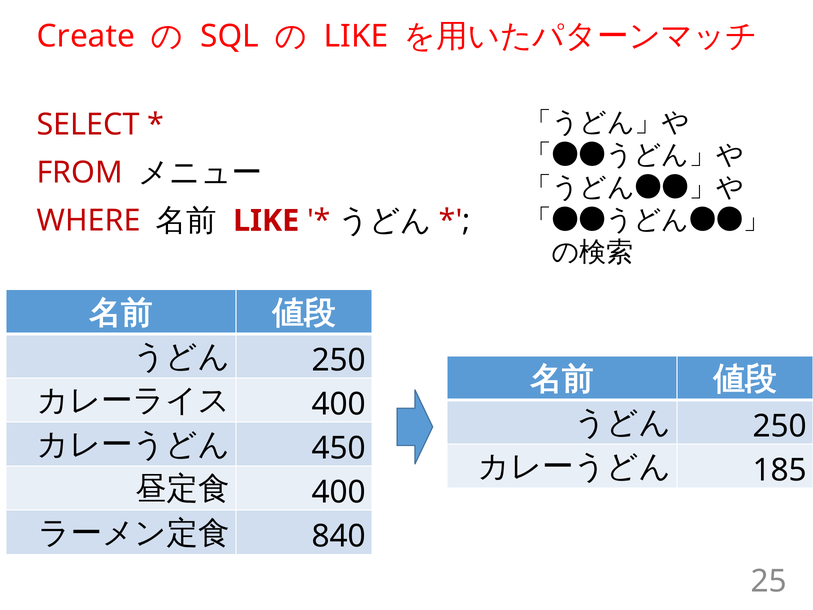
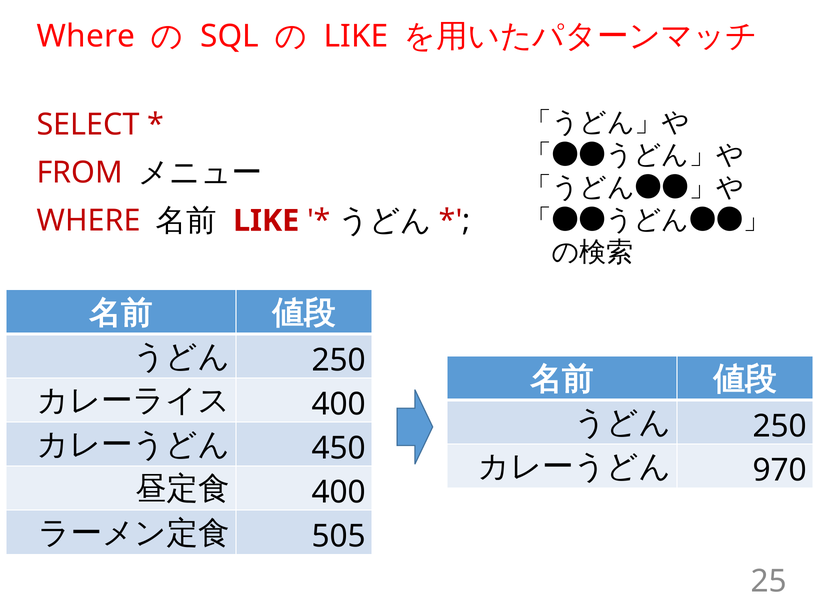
Create at (86, 36): Create -> Where
185: 185 -> 970
840: 840 -> 505
